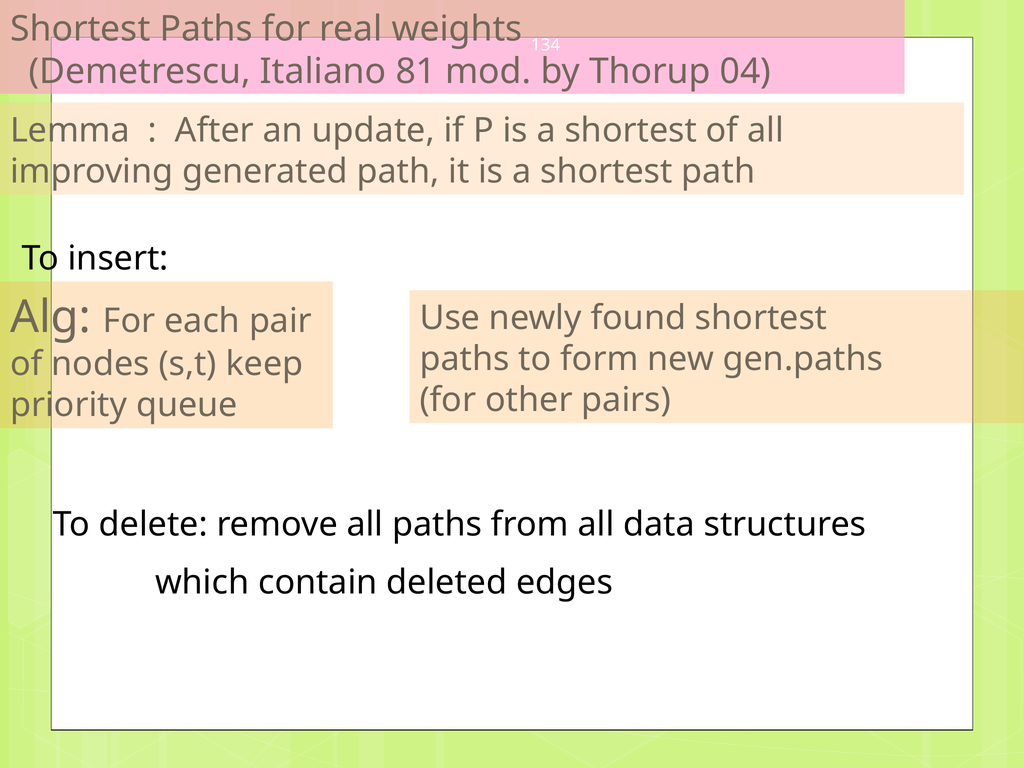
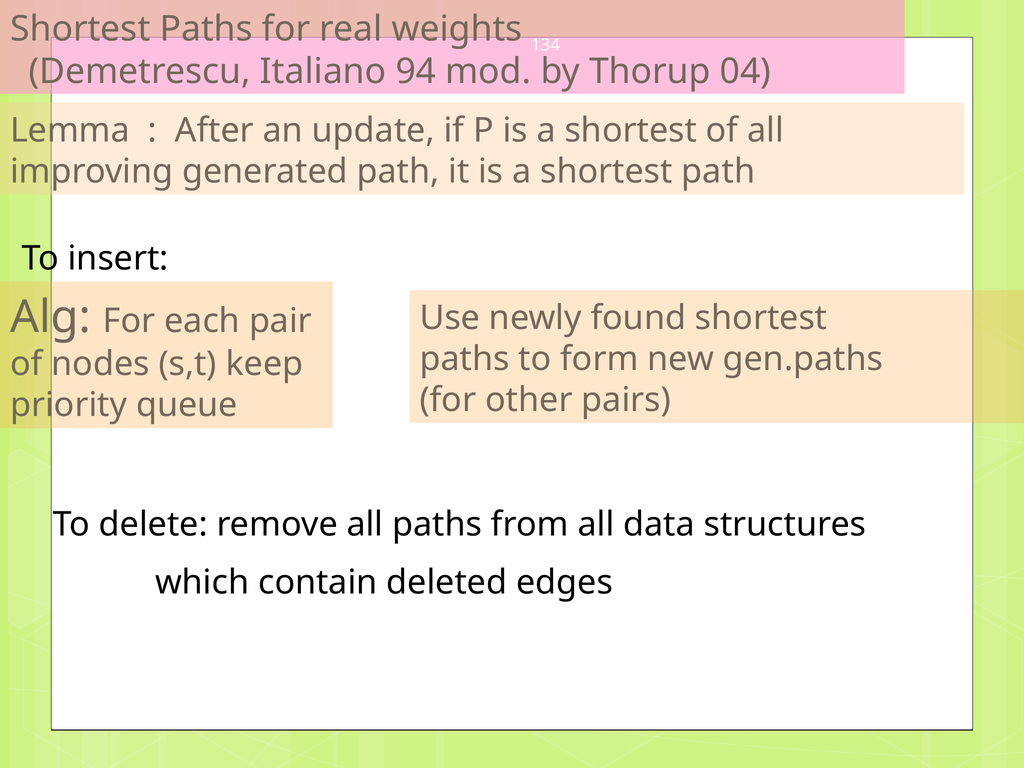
81: 81 -> 94
